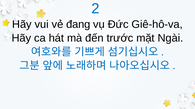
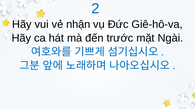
đang: đang -> nhận
